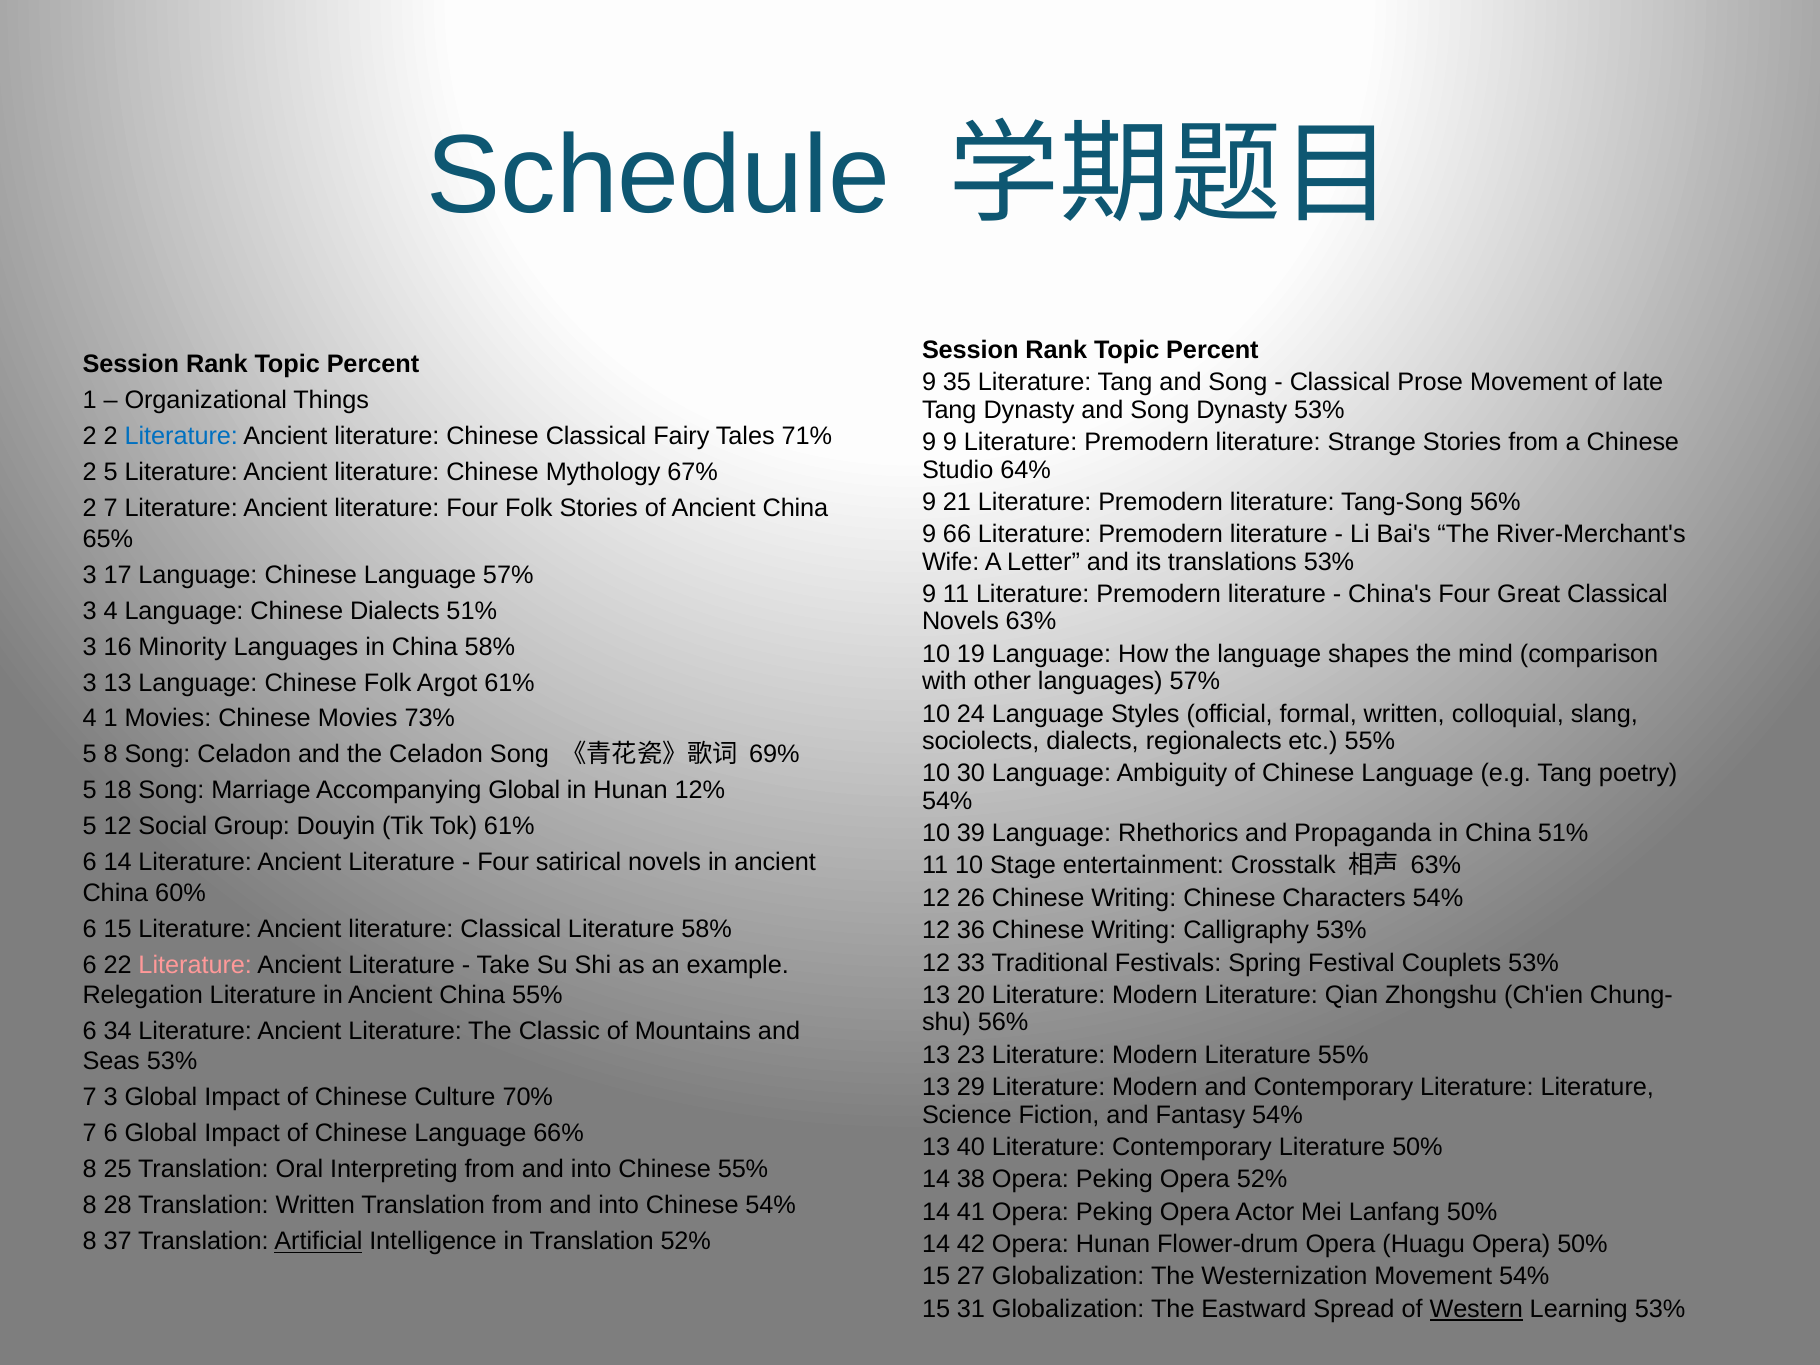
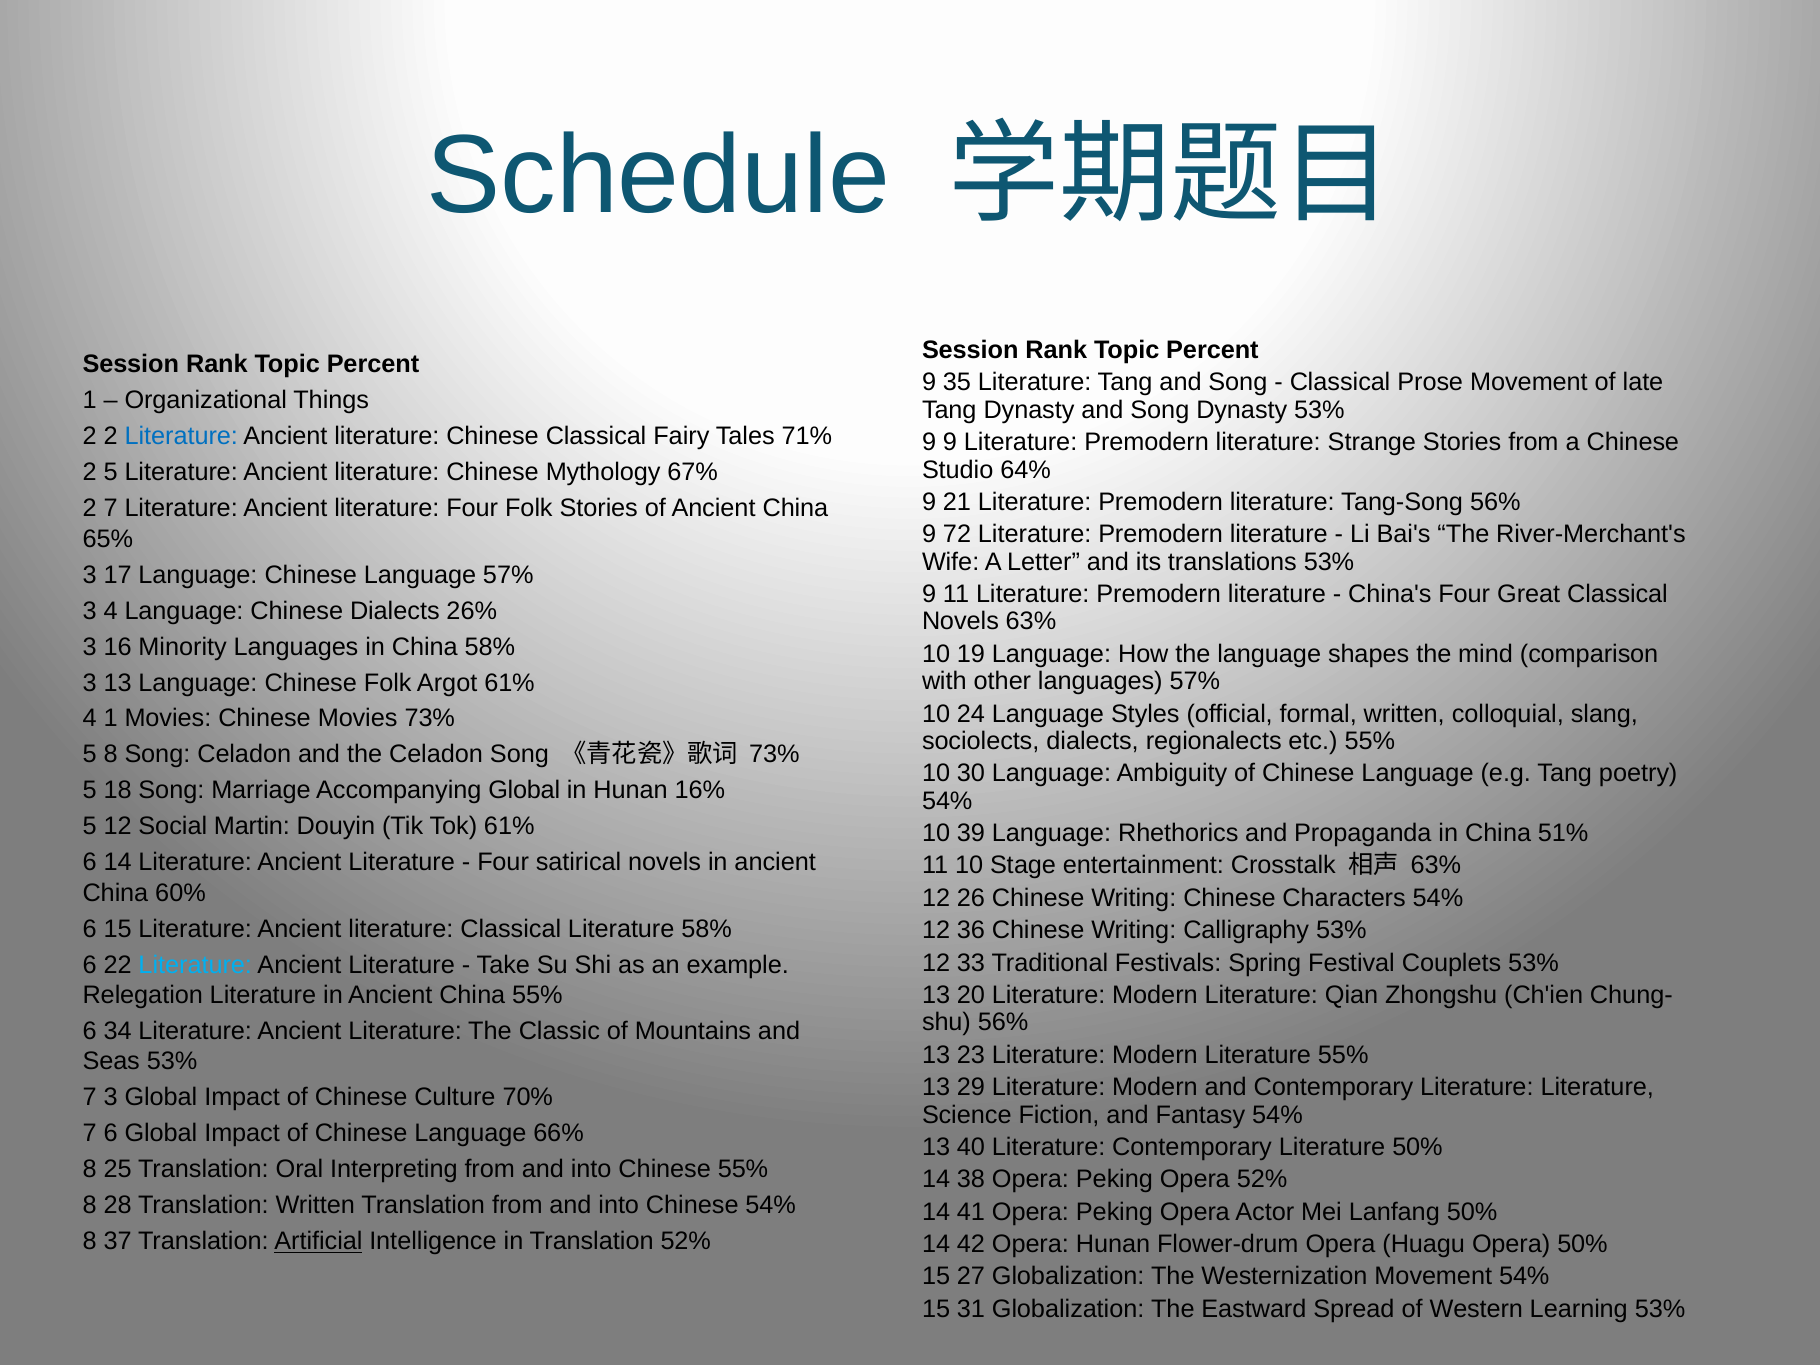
66: 66 -> 72
Dialects 51%: 51% -> 26%
69% at (774, 755): 69% -> 73%
12%: 12% -> 16%
Group: Group -> Martin
Literature at (195, 965) colour: pink -> light blue
Western underline: present -> none
